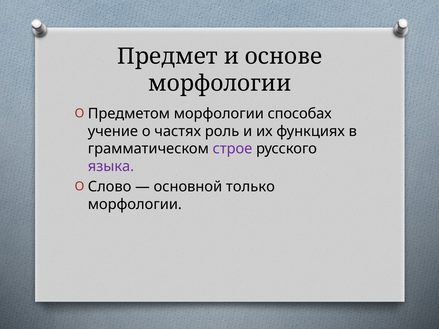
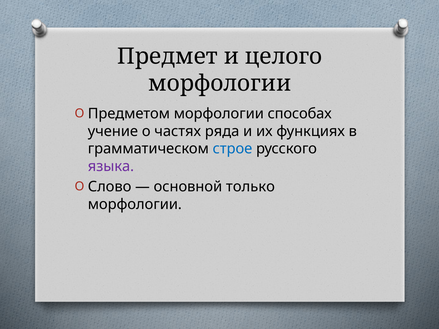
основе: основе -> целого
роль: роль -> ряда
строе colour: purple -> blue
